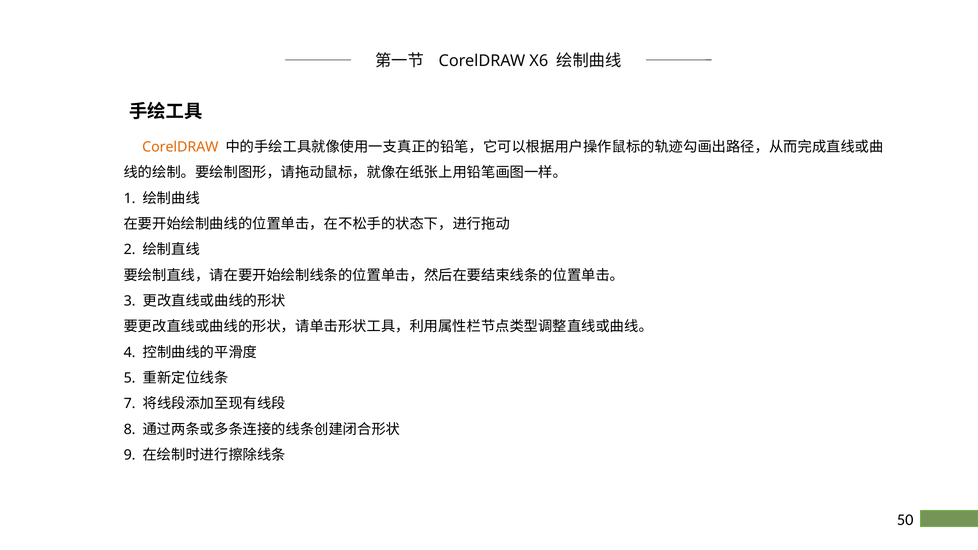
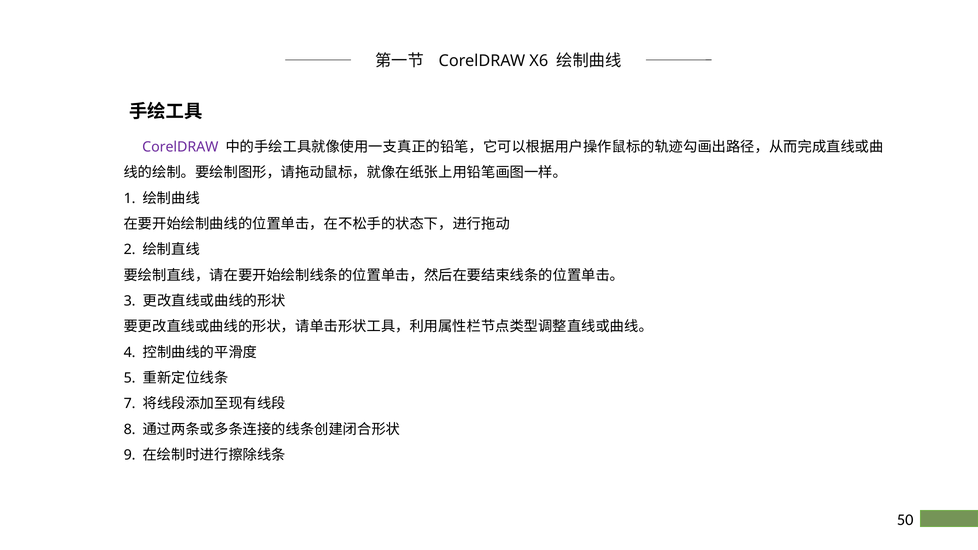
CorelDRAW at (180, 147) colour: orange -> purple
